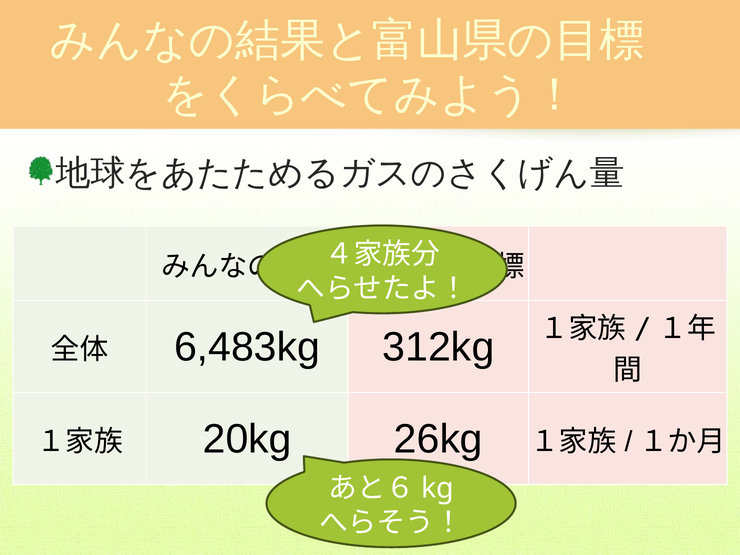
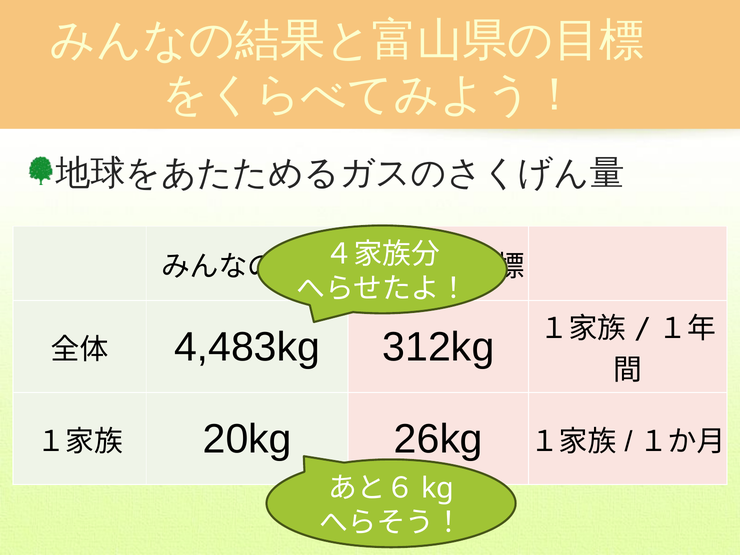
6,483kg: 6,483kg -> 4,483kg
